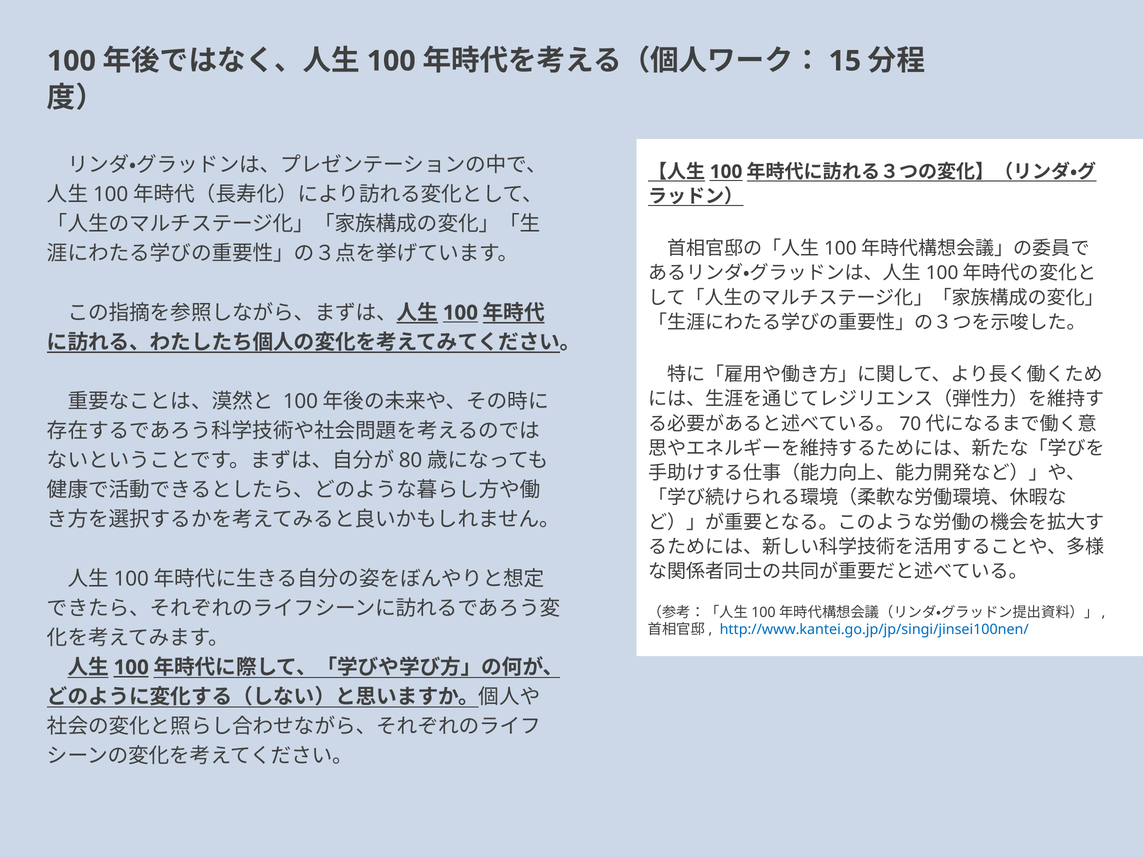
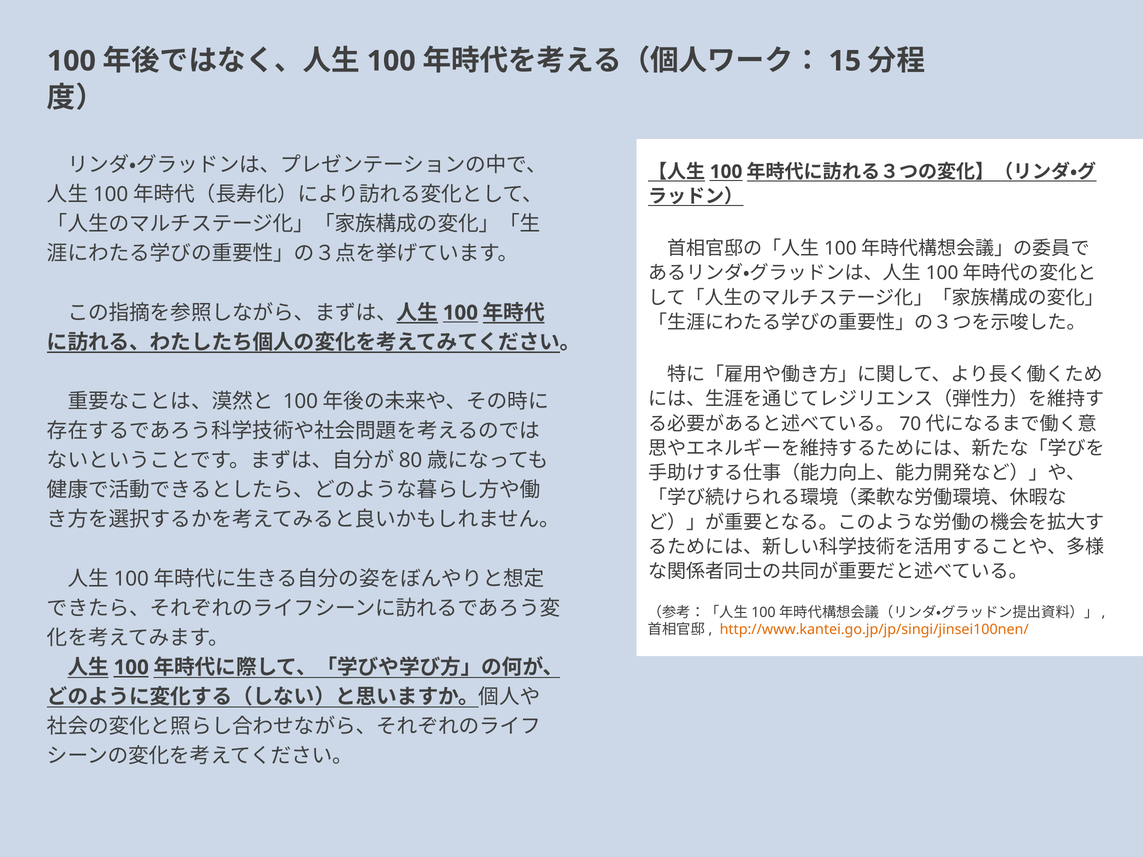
http://www.kantei.go.jp/jp/singi/jinsei100nen/ colour: blue -> orange
